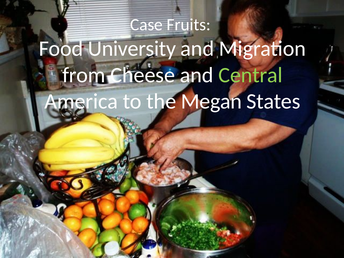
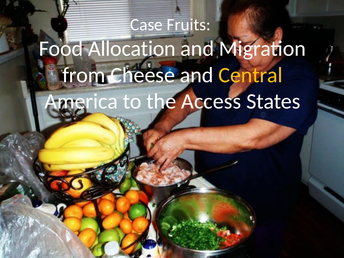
University: University -> Allocation
Central colour: light green -> yellow
Megan: Megan -> Access
